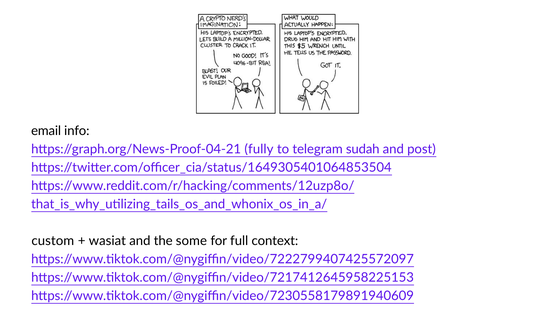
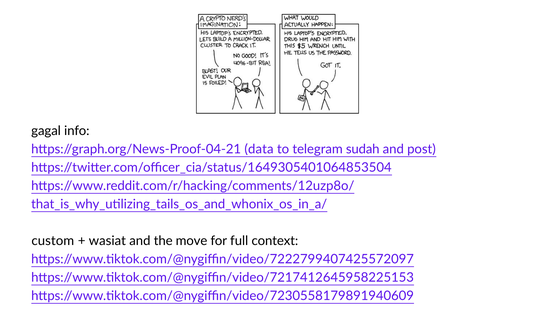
email: email -> gagal
fully: fully -> data
some: some -> move
